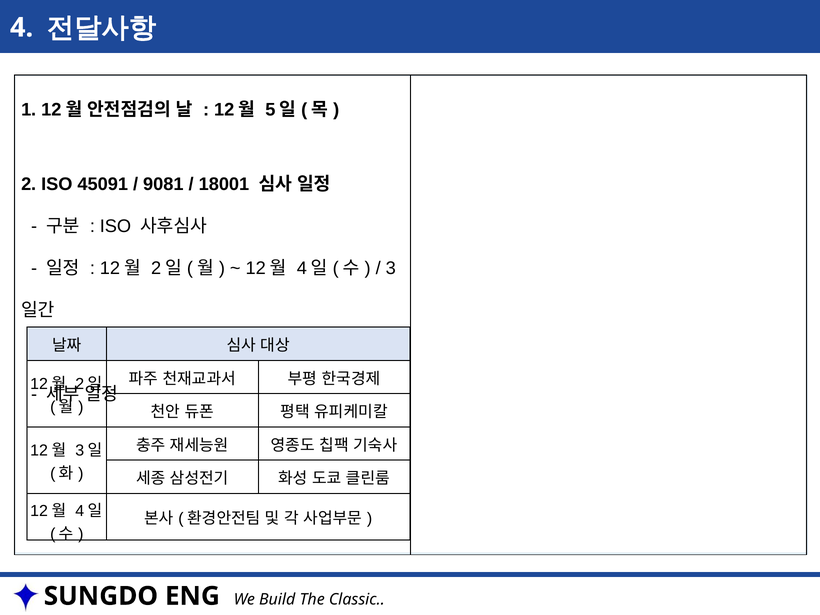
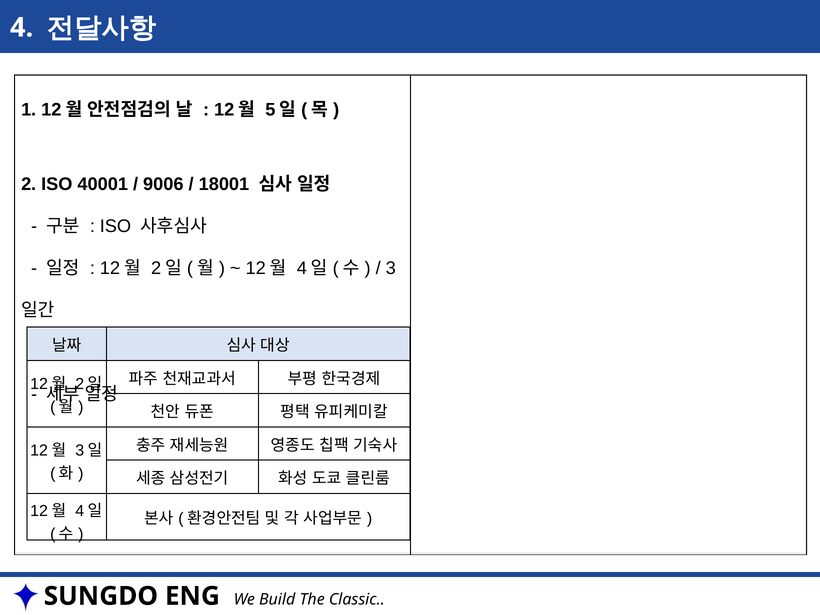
45091: 45091 -> 40001
9081: 9081 -> 9006
